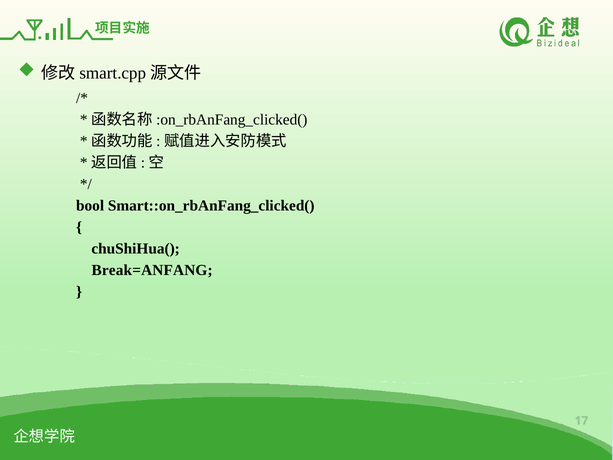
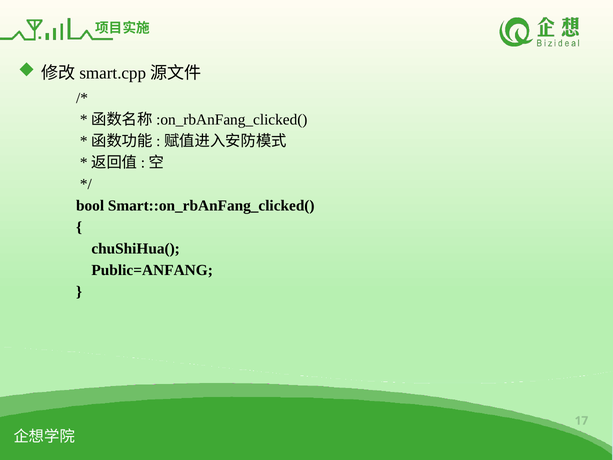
Break=ANFANG: Break=ANFANG -> Public=ANFANG
